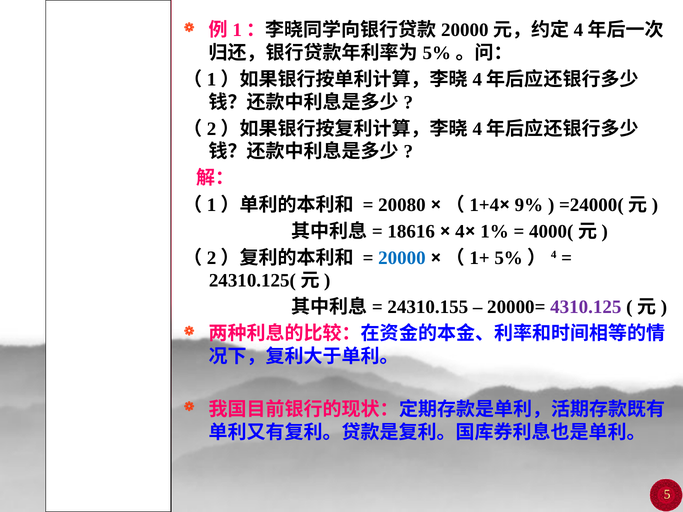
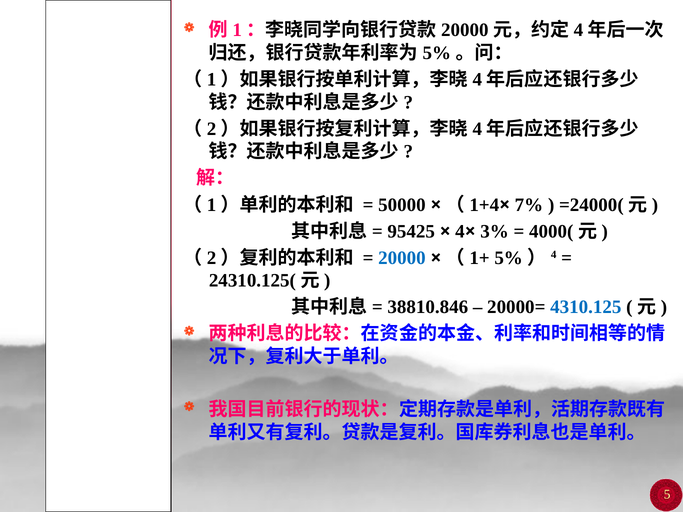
20080: 20080 -> 50000
9%: 9% -> 7%
18616: 18616 -> 95425
1%: 1% -> 3%
24310.155: 24310.155 -> 38810.846
4310.125 colour: purple -> blue
